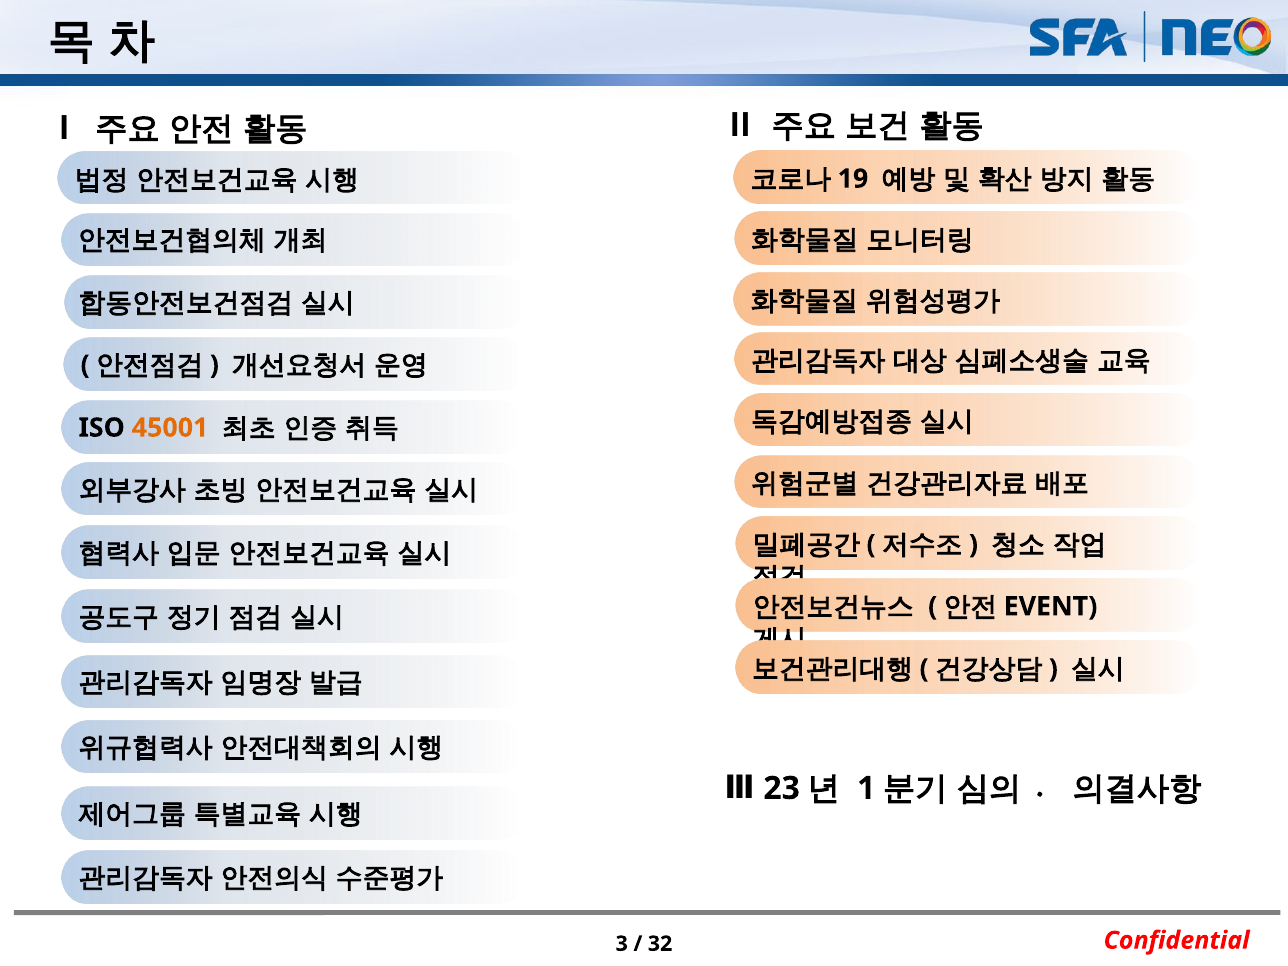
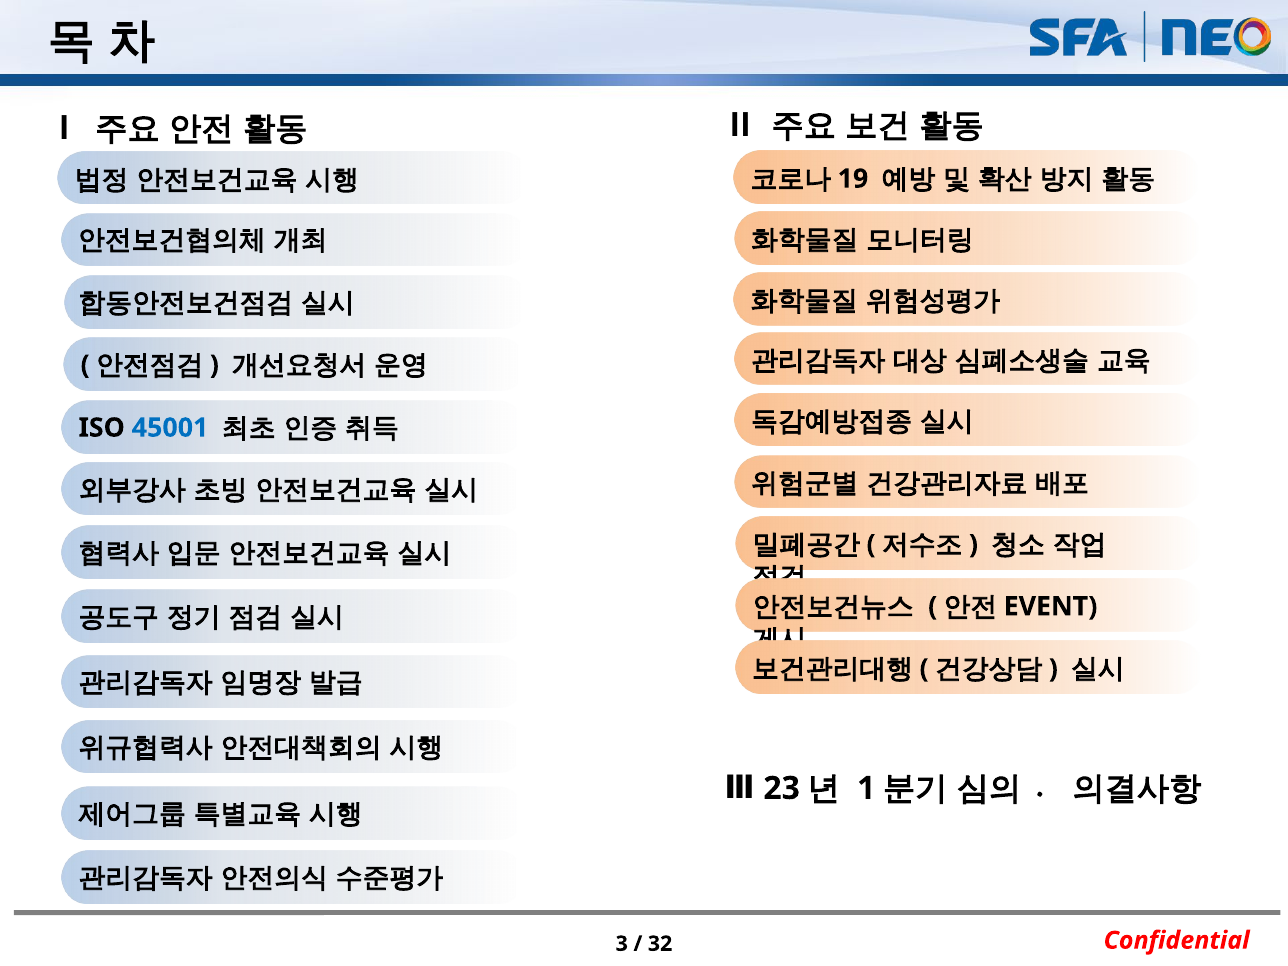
45001 colour: orange -> blue
